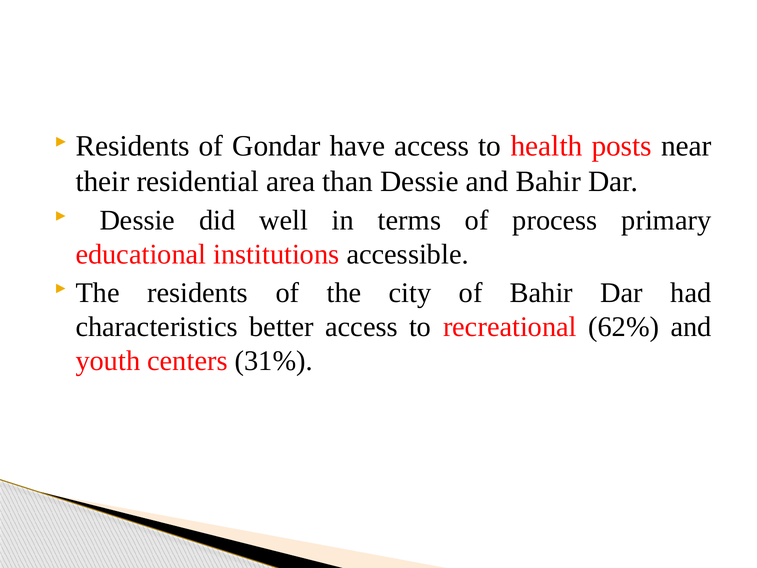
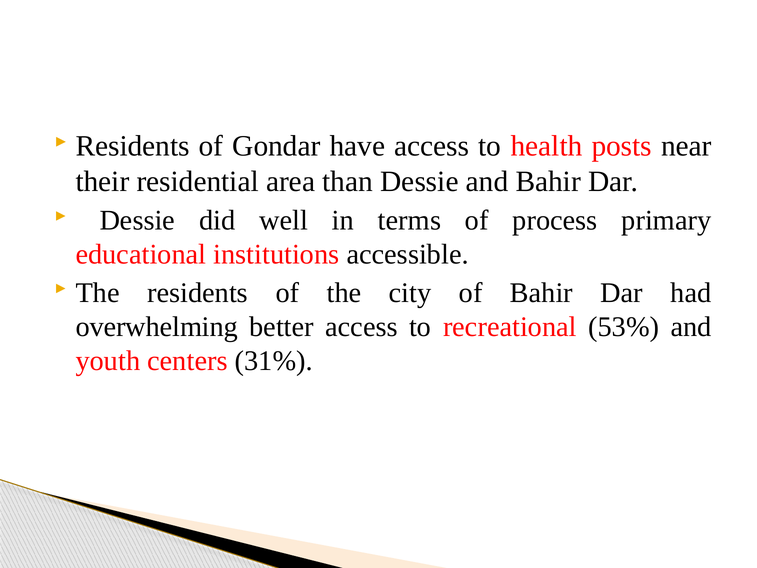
characteristics: characteristics -> overwhelming
62%: 62% -> 53%
